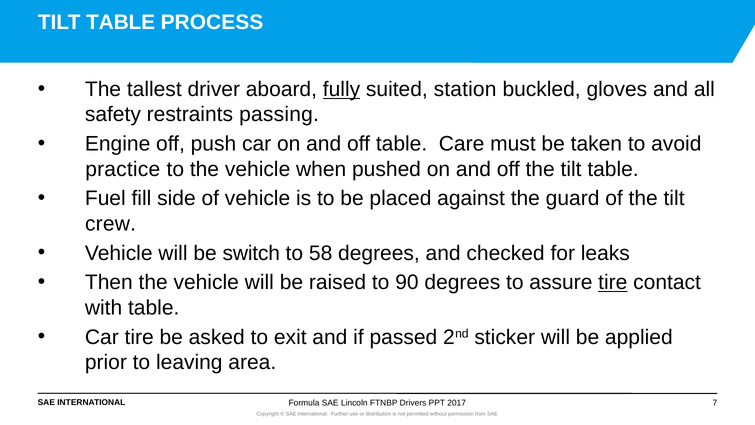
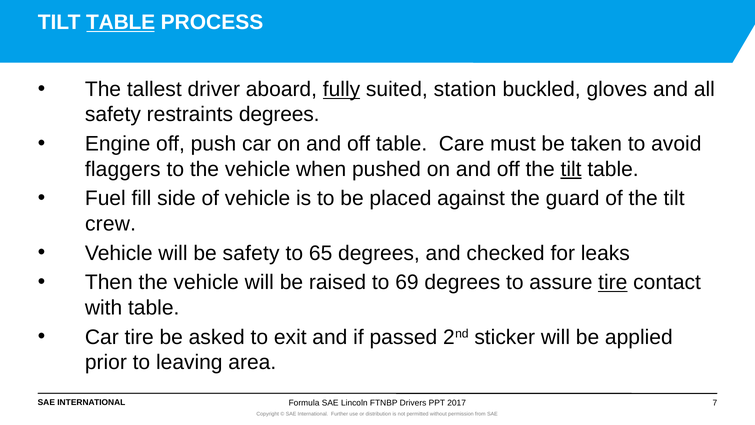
TABLE at (121, 23) underline: none -> present
restraints passing: passing -> degrees
practice: practice -> flaggers
tilt at (571, 169) underline: none -> present
be switch: switch -> safety
58: 58 -> 65
90: 90 -> 69
